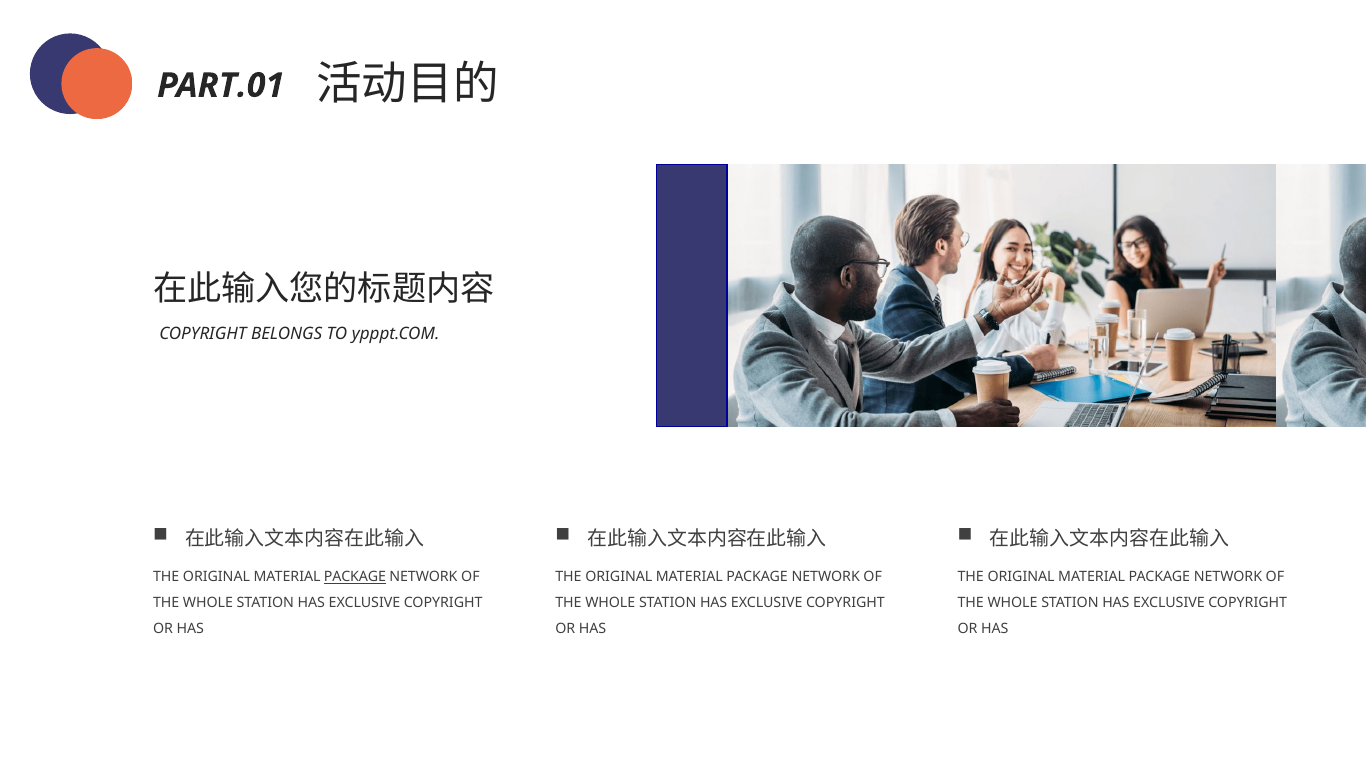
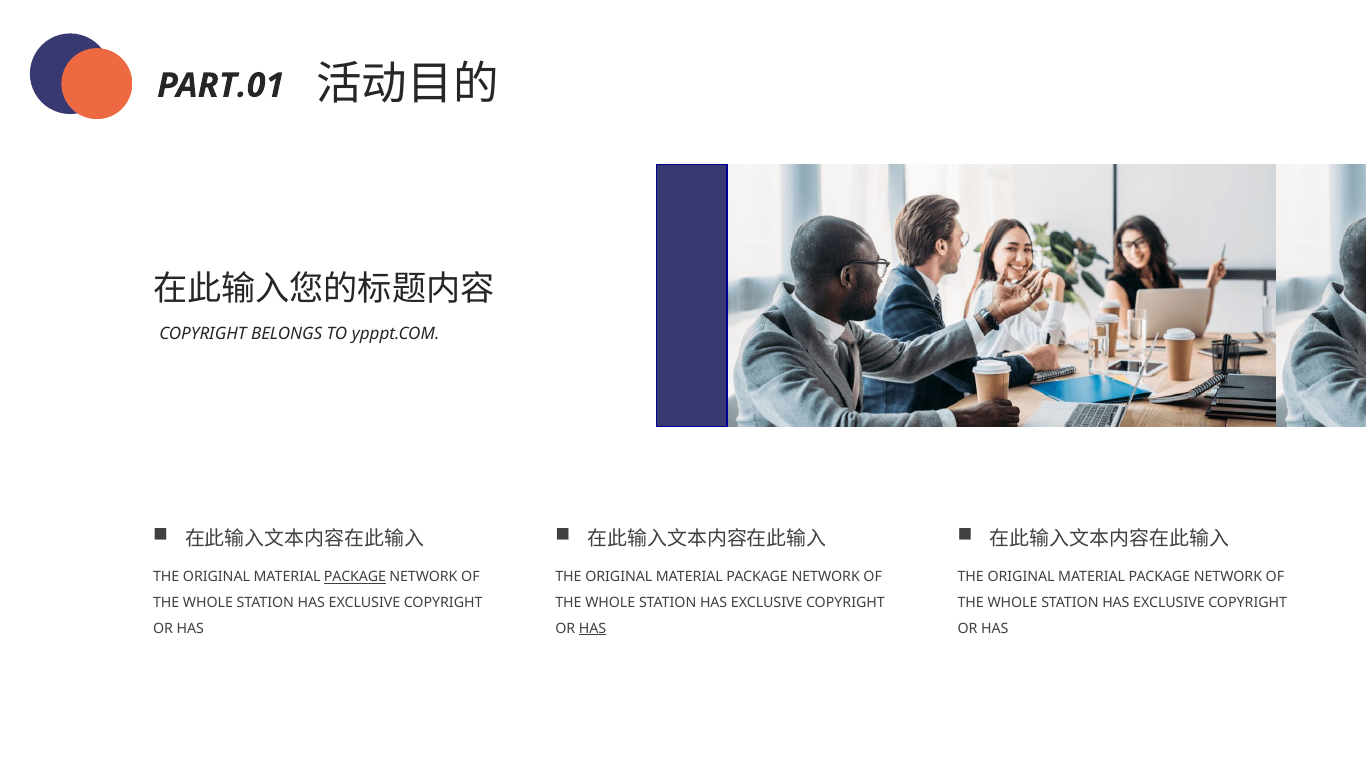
HAS at (593, 628) underline: none -> present
